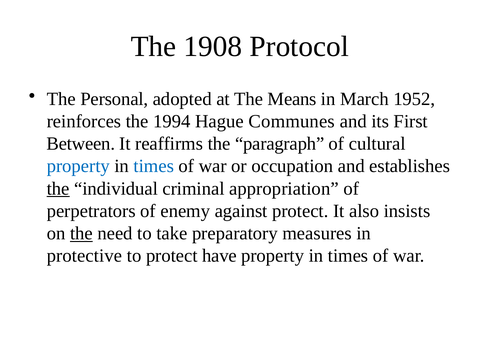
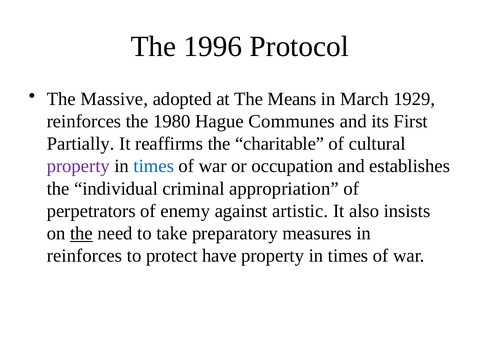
1908: 1908 -> 1996
Personal: Personal -> Massive
1952: 1952 -> 1929
1994: 1994 -> 1980
Between: Between -> Partially
paragraph: paragraph -> charitable
property at (78, 166) colour: blue -> purple
the at (58, 189) underline: present -> none
against protect: protect -> artistic
protective at (84, 256): protective -> reinforces
